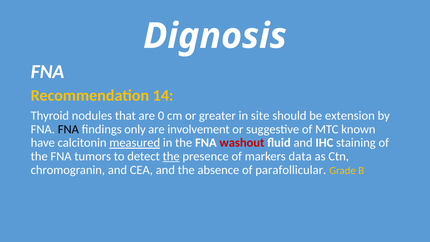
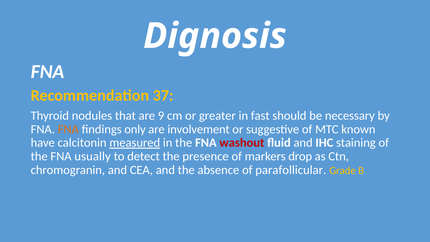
14: 14 -> 37
0: 0 -> 9
site: site -> fast
extension: extension -> necessary
FNA at (68, 129) colour: black -> orange
tumors: tumors -> usually
the at (171, 156) underline: present -> none
data: data -> drop
